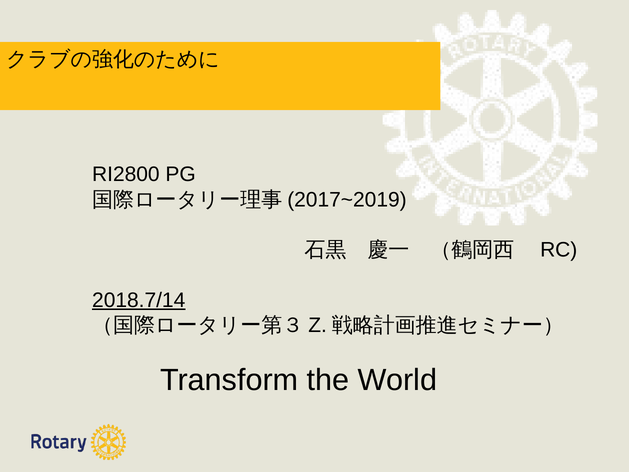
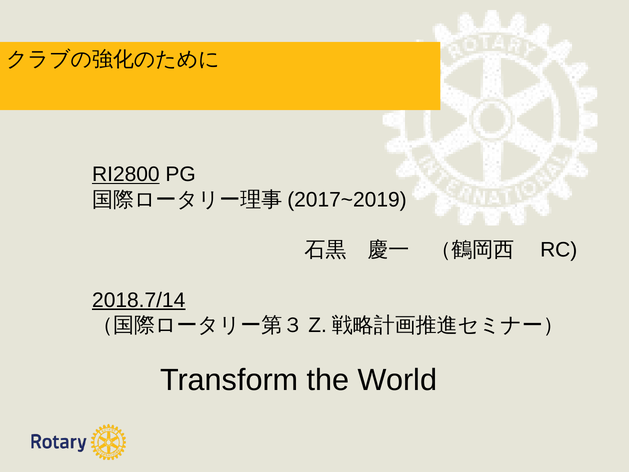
RI2800 underline: none -> present
